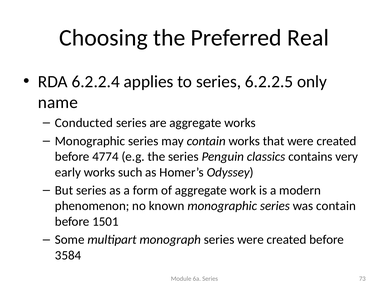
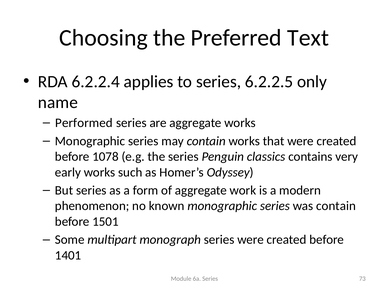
Real: Real -> Text
Conducted: Conducted -> Performed
4774: 4774 -> 1078
3584: 3584 -> 1401
